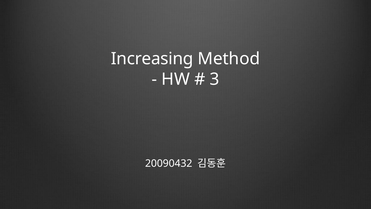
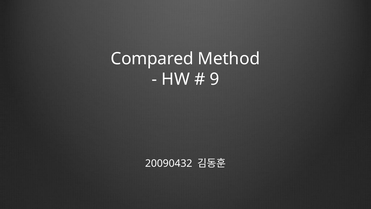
Increasing: Increasing -> Compared
3: 3 -> 9
